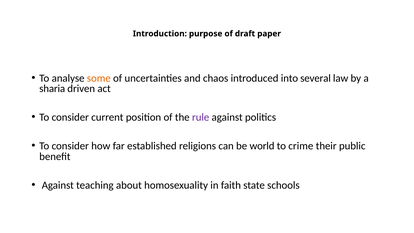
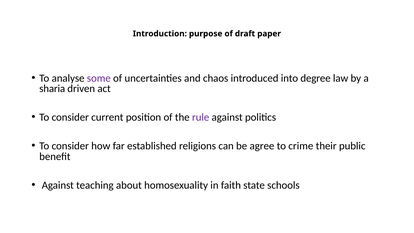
some colour: orange -> purple
several: several -> degree
world: world -> agree
